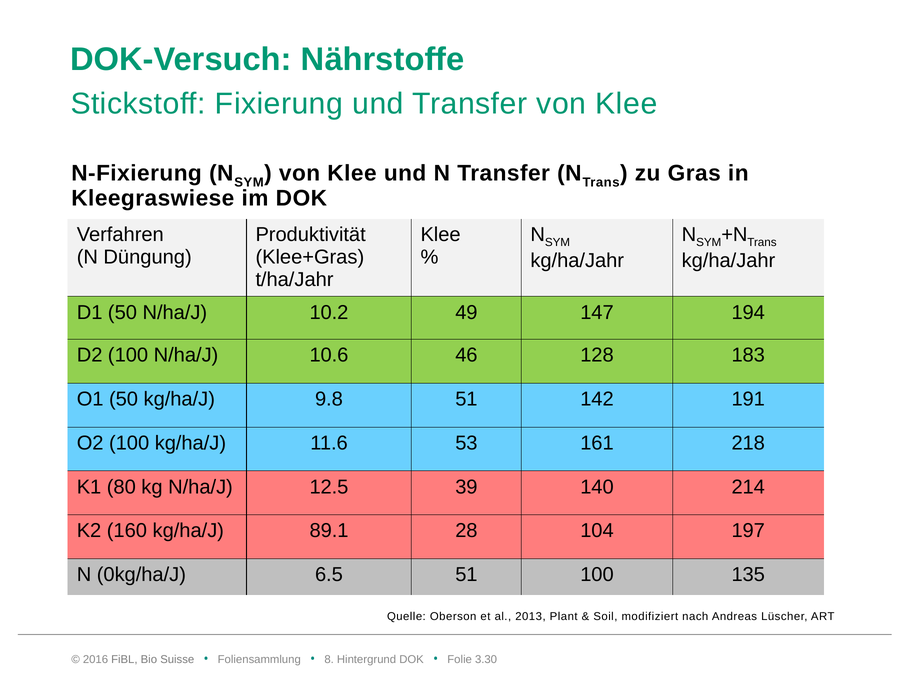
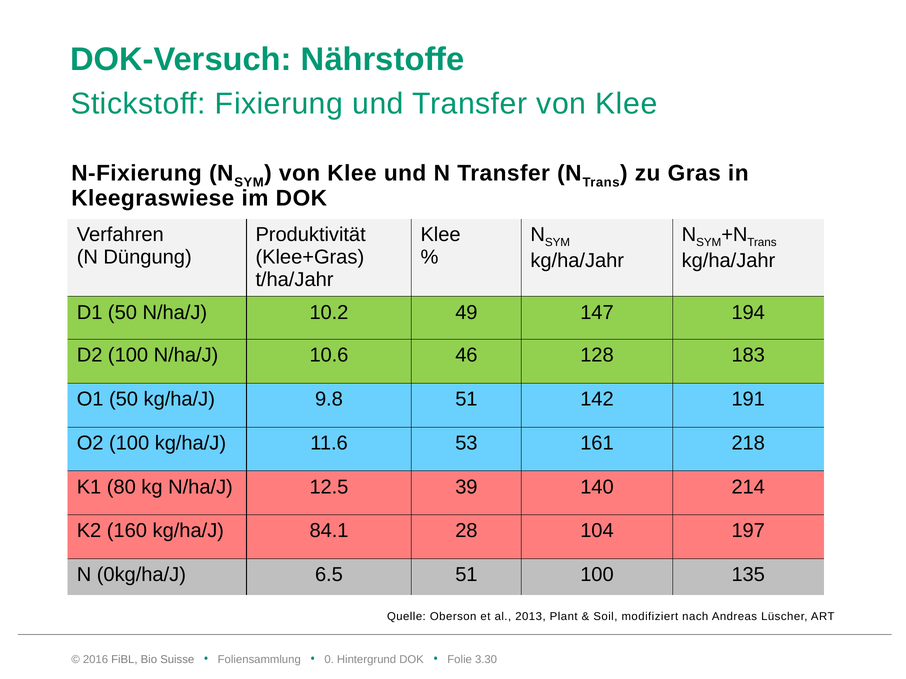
89.1: 89.1 -> 84.1
8: 8 -> 0
